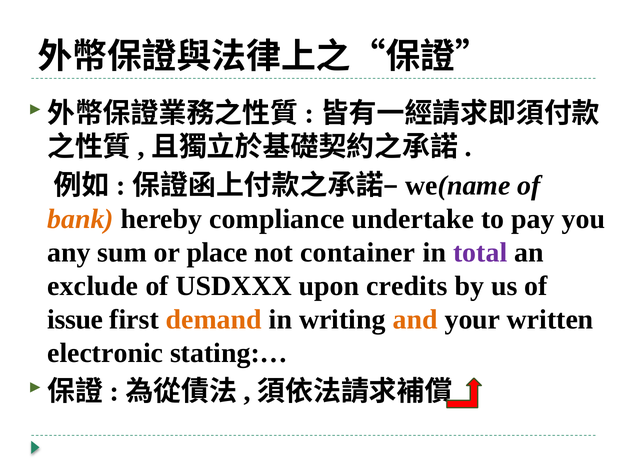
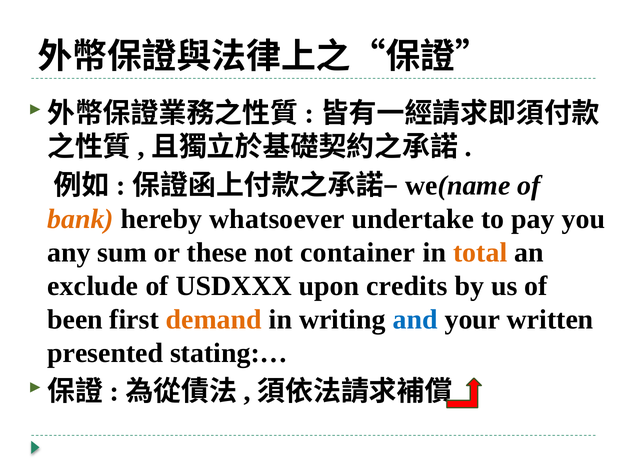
compliance: compliance -> whatsoever
place: place -> these
total colour: purple -> orange
issue: issue -> been
and colour: orange -> blue
electronic: electronic -> presented
